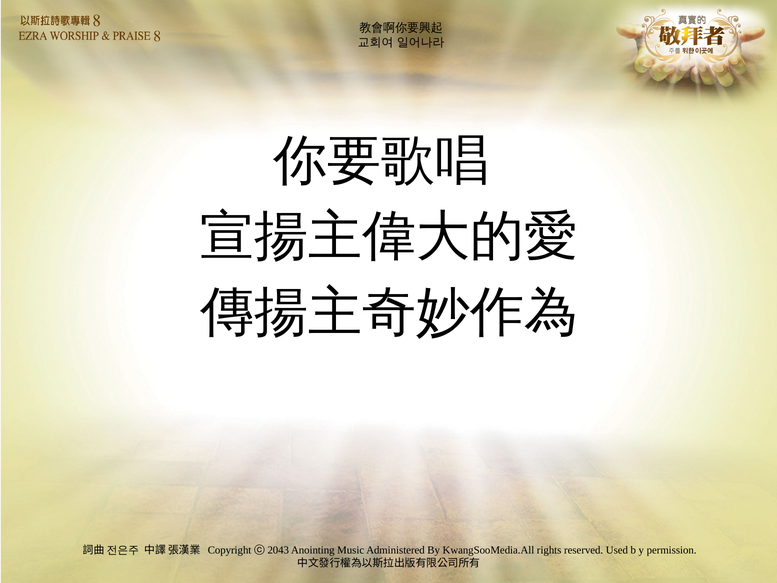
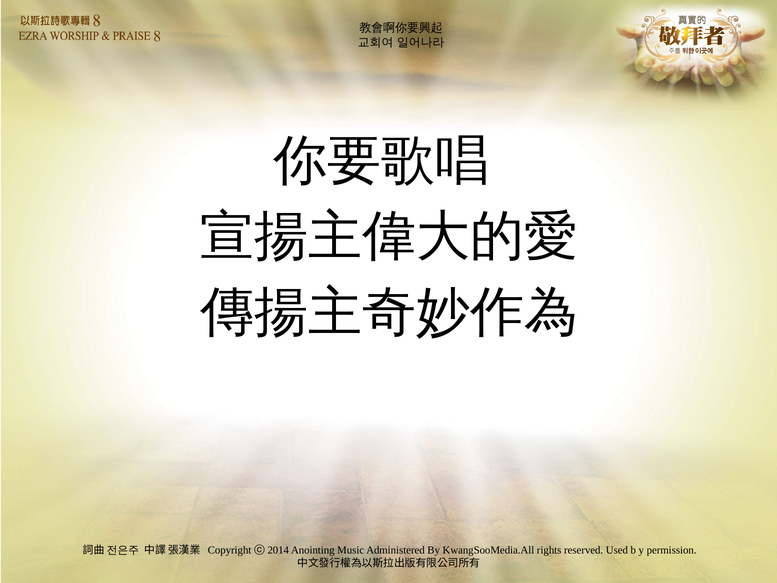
2043: 2043 -> 2014
